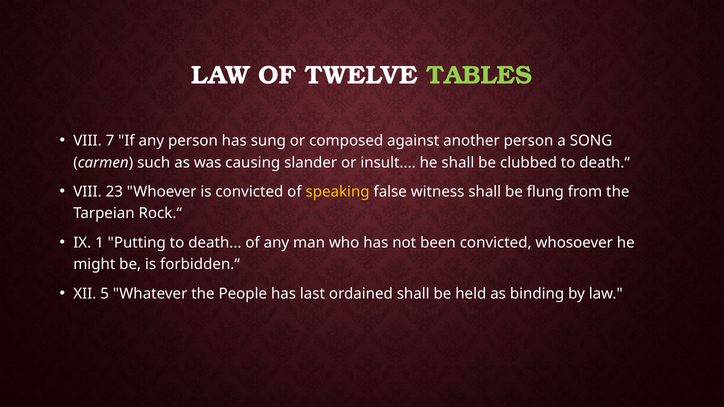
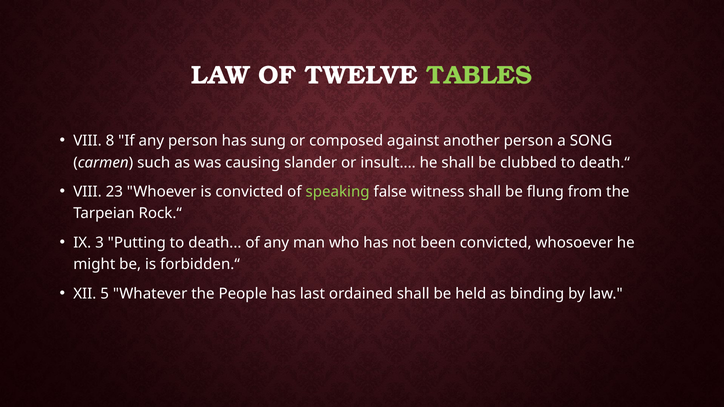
7: 7 -> 8
speaking colour: yellow -> light green
1: 1 -> 3
